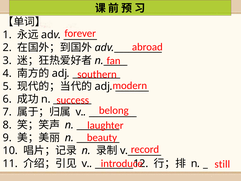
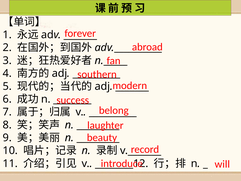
still: still -> will
